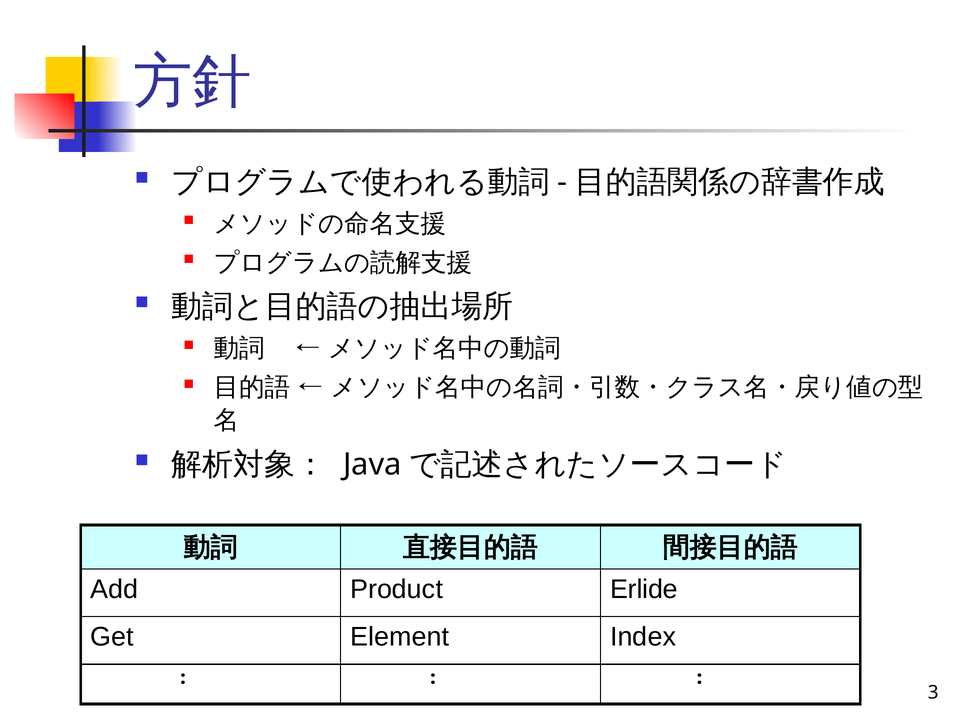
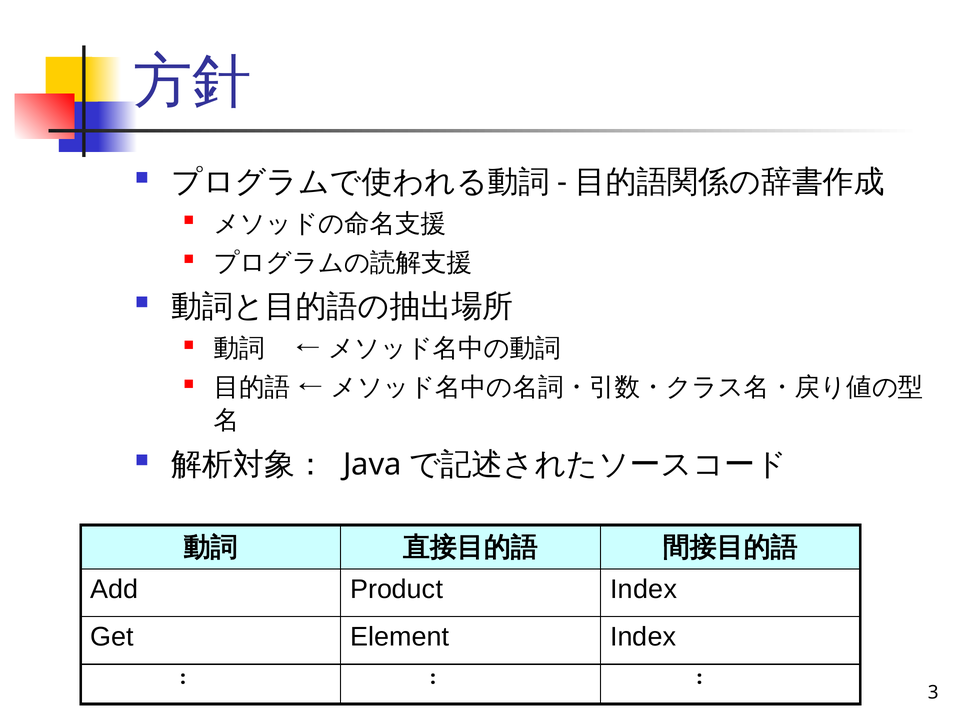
Product Erlide: Erlide -> Index
